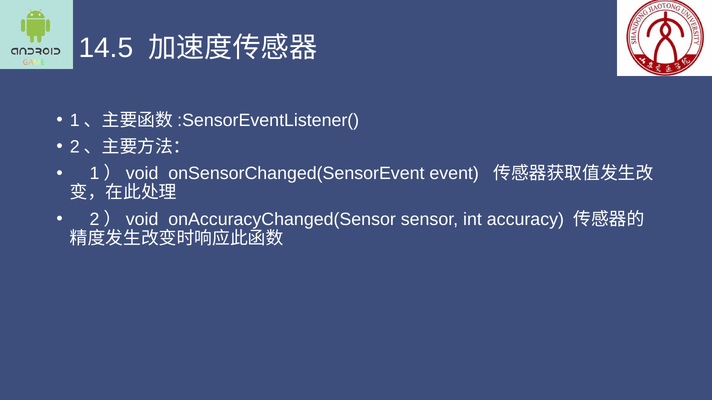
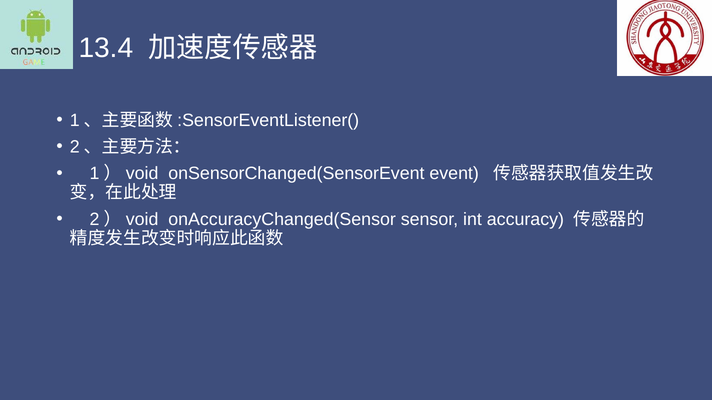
14.5: 14.5 -> 13.4
